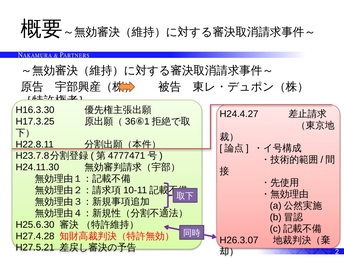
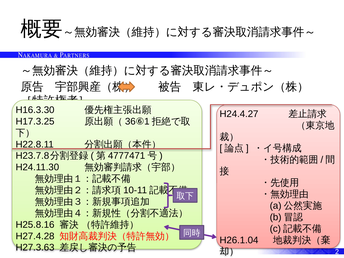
H25.6.30: H25.6.30 -> H25.8.16
H26.3.07: H26.3.07 -> H26.1.04
H27.5.21: H27.5.21 -> H27.3.63
